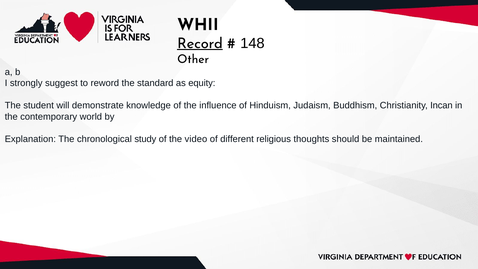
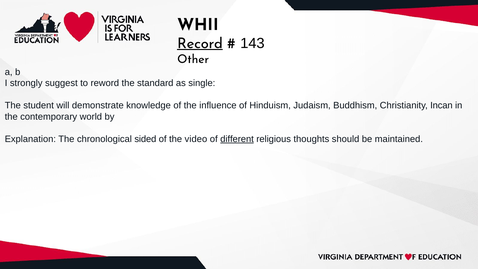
148: 148 -> 143
equity: equity -> single
study: study -> sided
different underline: none -> present
